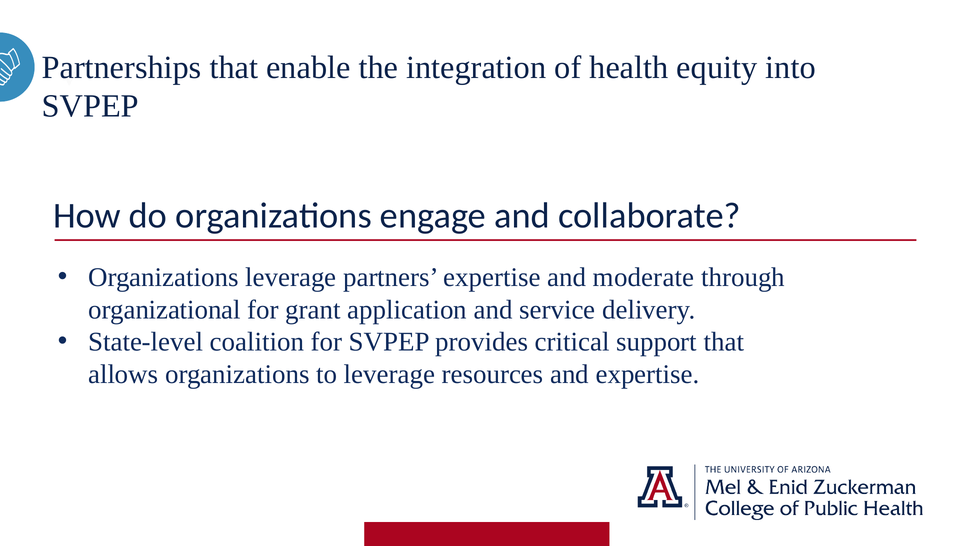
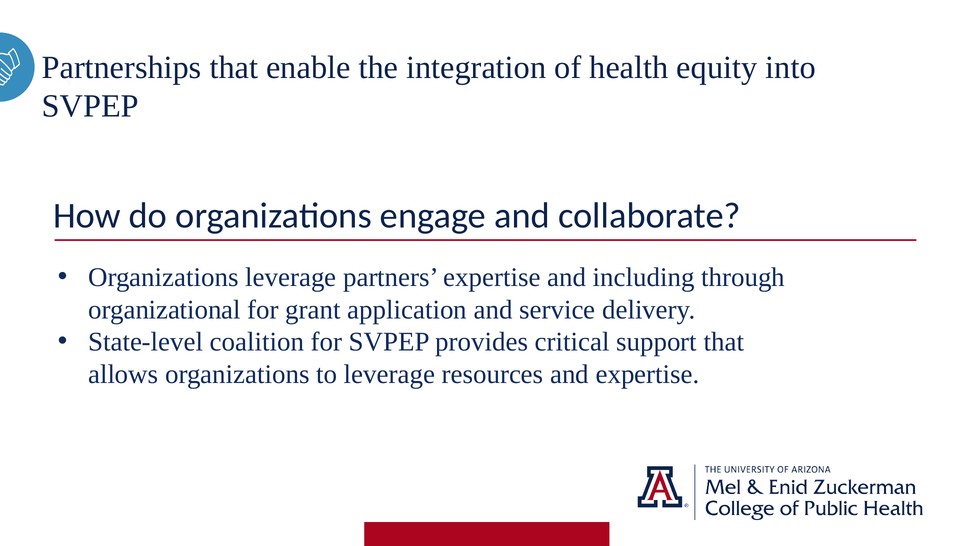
moderate: moderate -> including
